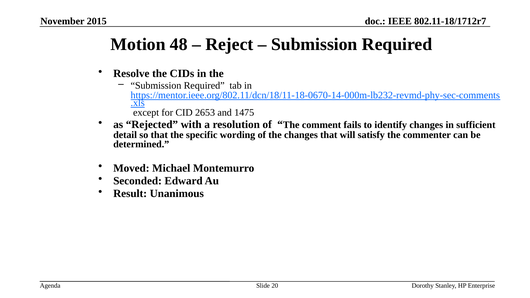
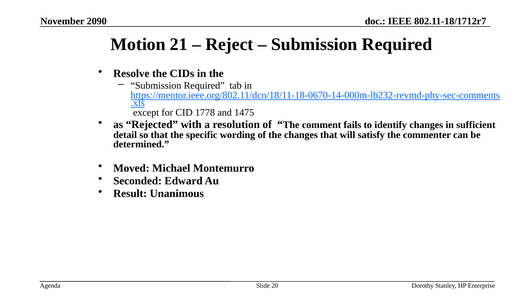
2015: 2015 -> 2090
48: 48 -> 21
2653: 2653 -> 1778
